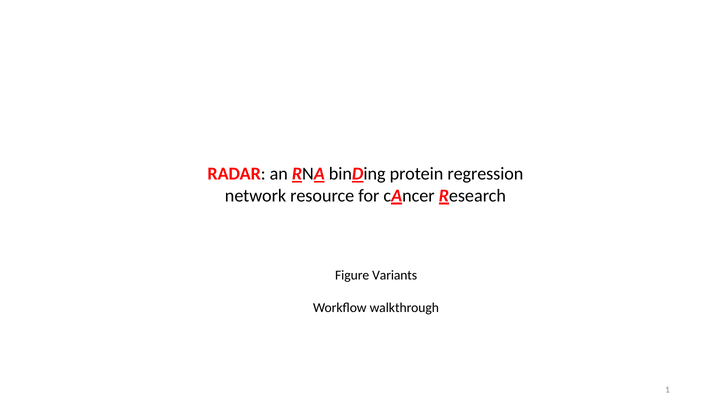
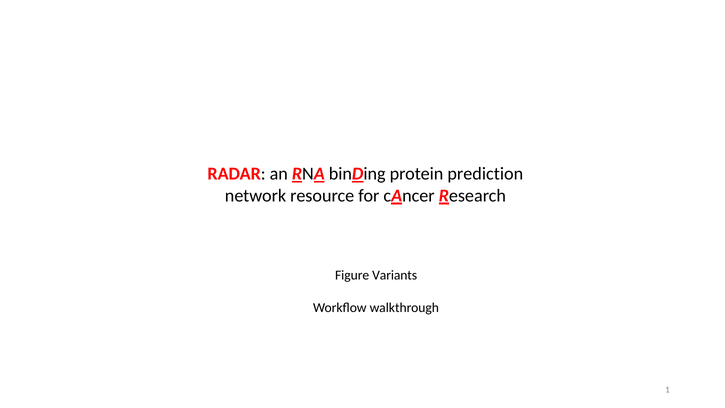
regression: regression -> prediction
